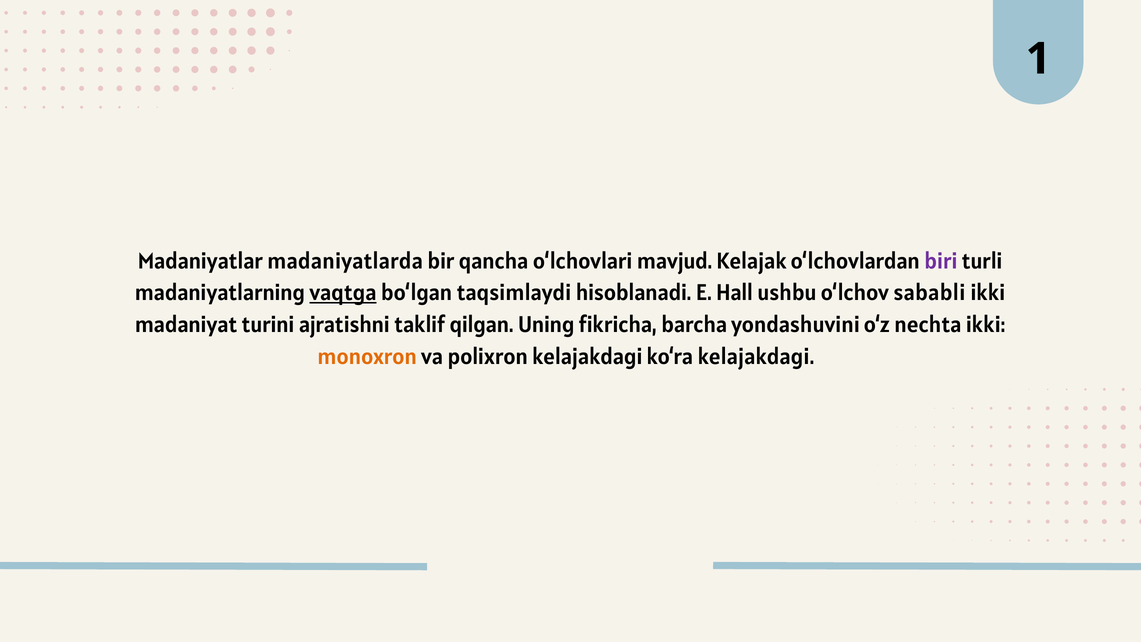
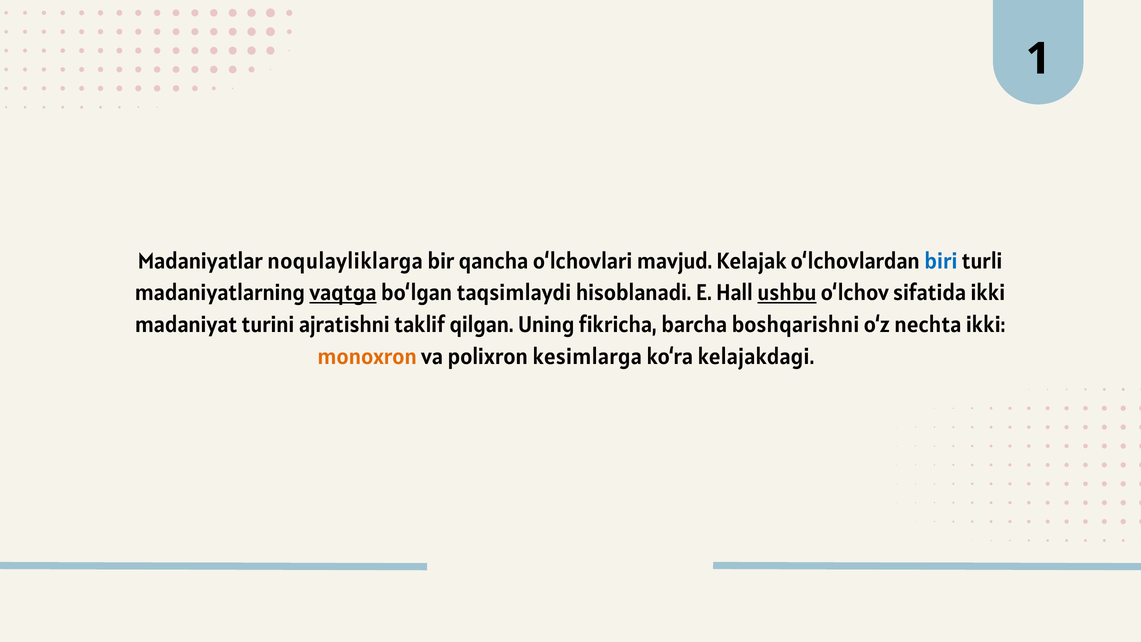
madaniyatlarda: madaniyatlarda -> noqulayliklarga
biri colour: purple -> blue
ushbu underline: none -> present
sababli: sababli -> sifatida
yondashuvini: yondashuvini -> boshqarishni
polixron kelajakdagi: kelajakdagi -> kesimlarga
